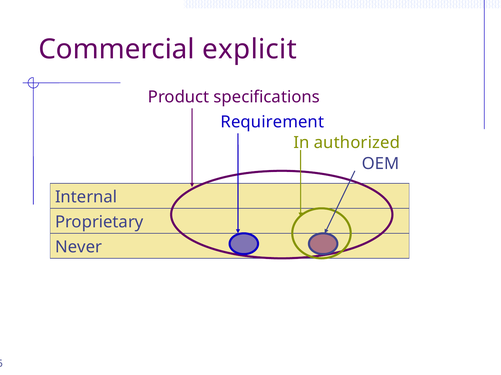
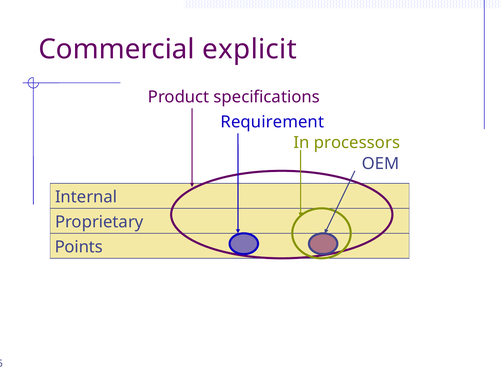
authorized: authorized -> processors
Never: Never -> Points
